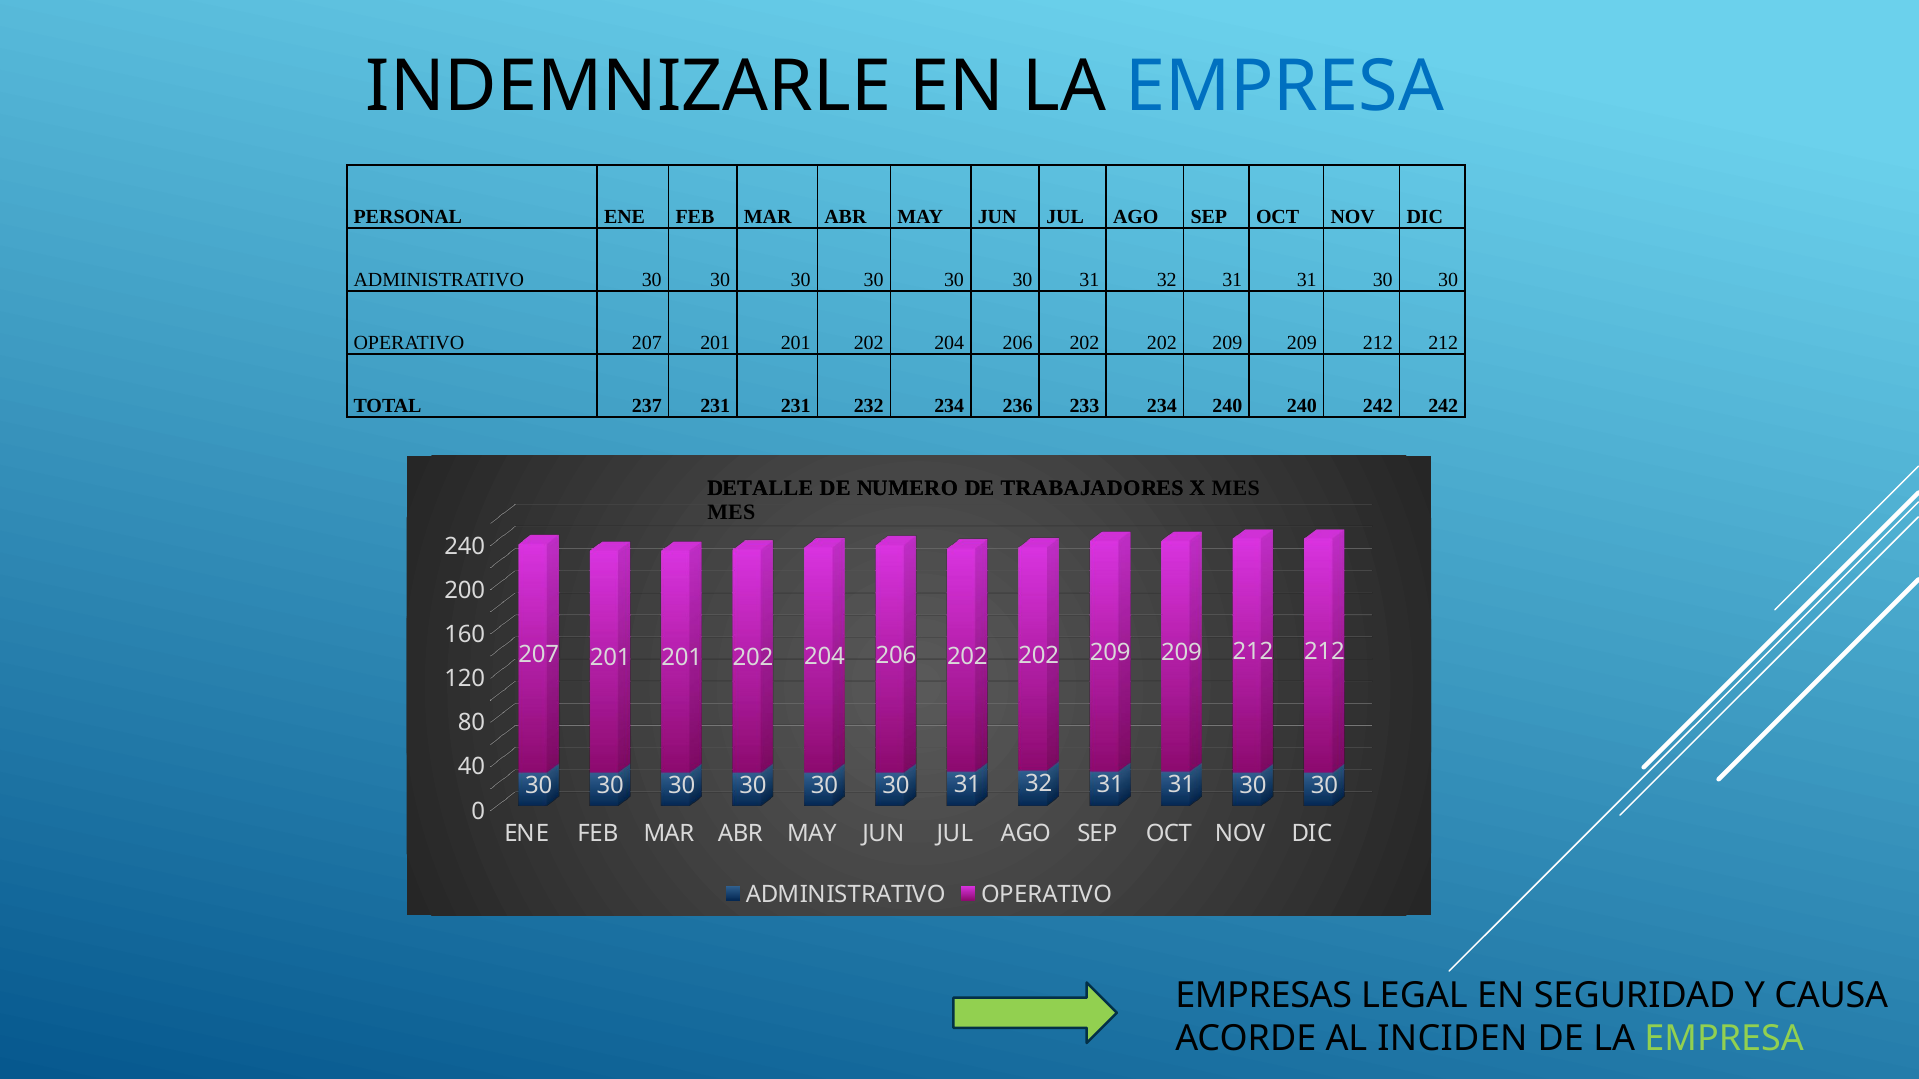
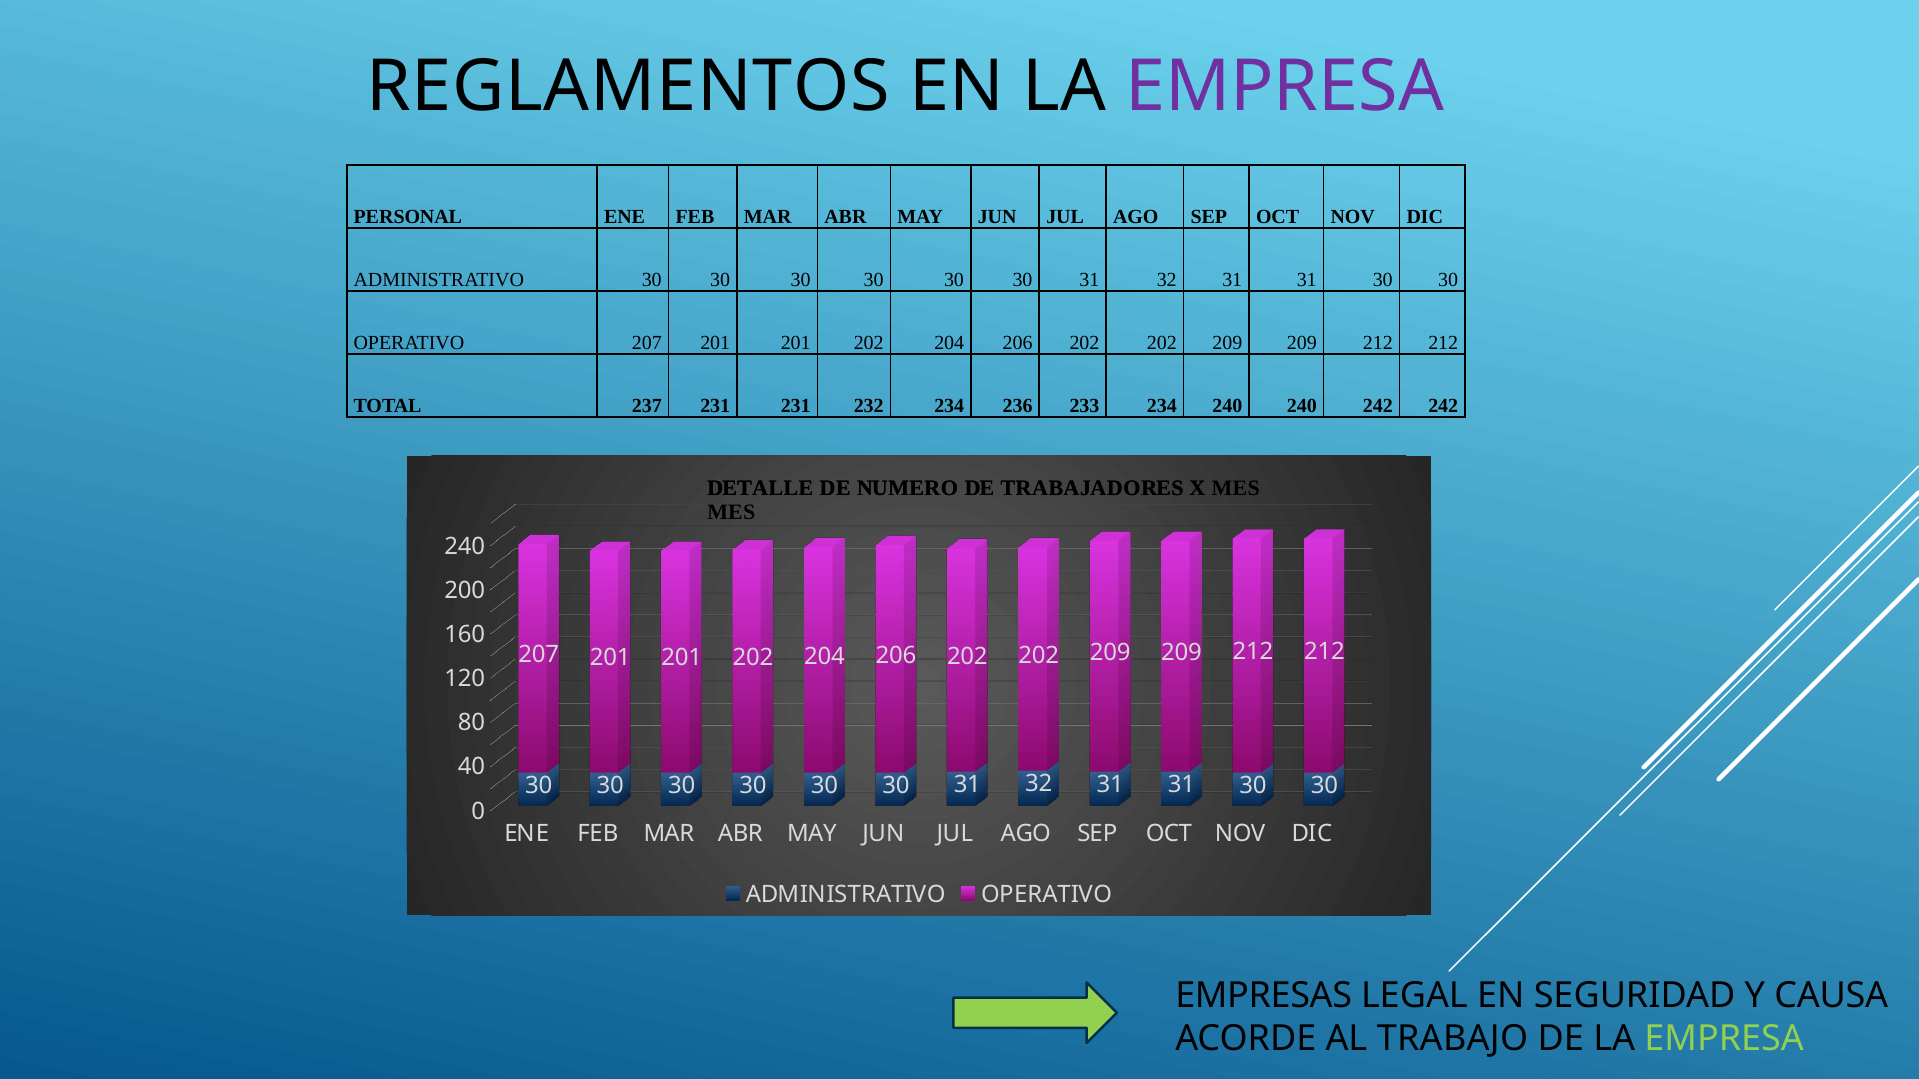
INDEMNIZARLE: INDEMNIZARLE -> REGLAMENTOS
EMPRESA at (1285, 87) colour: blue -> purple
INCIDEN: INCIDEN -> TRABAJO
